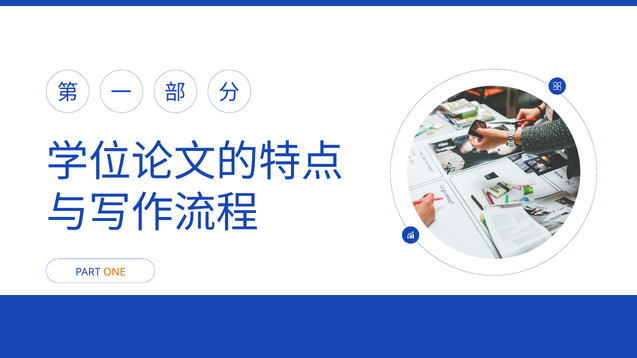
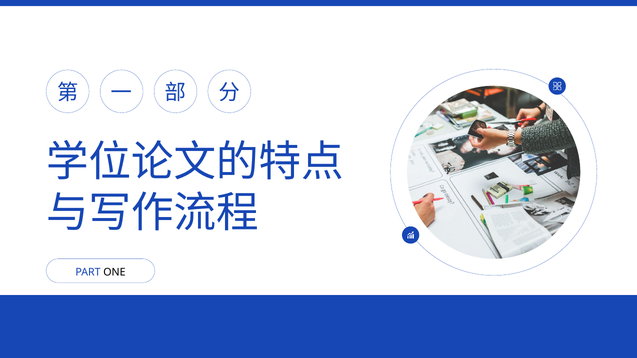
ONE colour: orange -> black
